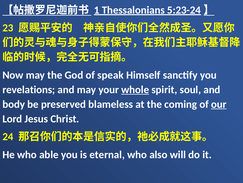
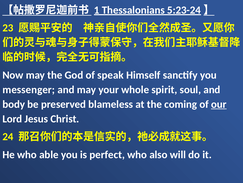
revelations: revelations -> messenger
whole underline: present -> none
eternal: eternal -> perfect
